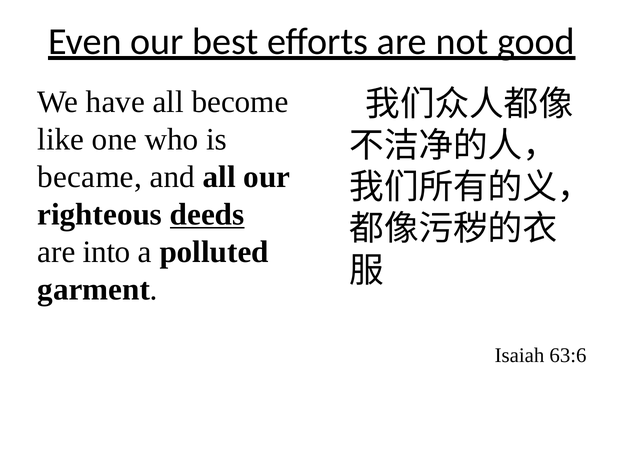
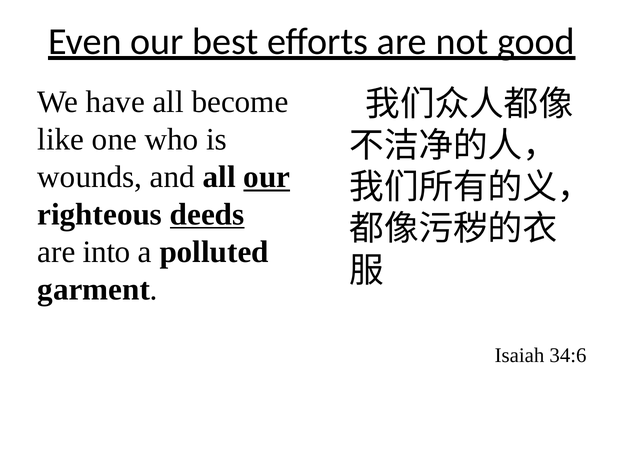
became: became -> wounds
our at (267, 177) underline: none -> present
63:6: 63:6 -> 34:6
